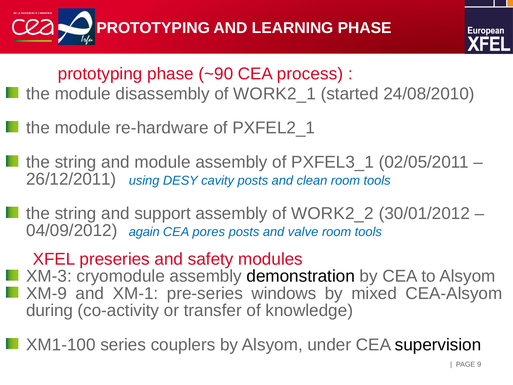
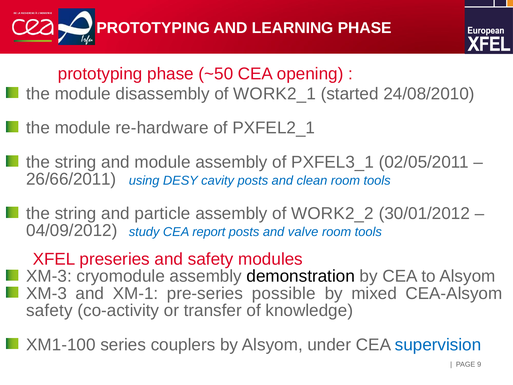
~90: ~90 -> ~50
process: process -> opening
26/12/2011: 26/12/2011 -> 26/66/2011
support: support -> particle
again: again -> study
pores: pores -> report
XM-9 at (47, 293): XM-9 -> XM-3
windows: windows -> possible
during at (50, 310): during -> safety
supervision colour: black -> blue
